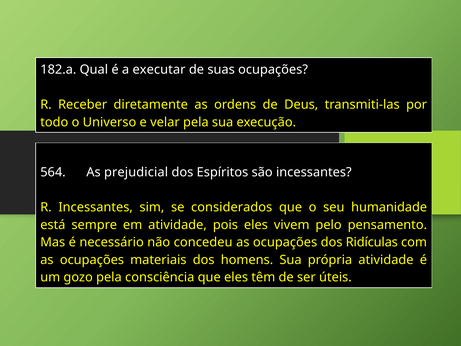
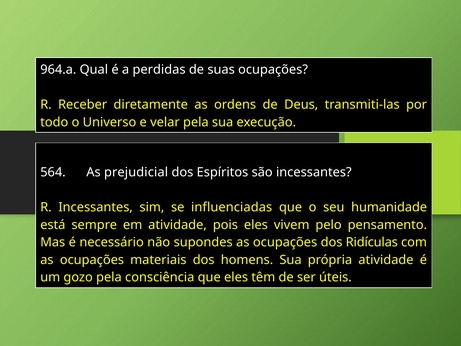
182.a: 182.a -> 964.a
executar: executar -> perdidas
considerados: considerados -> influenciadas
concedeu: concedeu -> supondes
